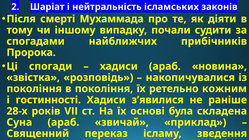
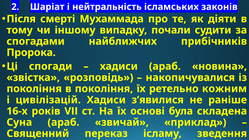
гостинності: гостинності -> цивілізацій
28-х: 28-х -> 16-х
